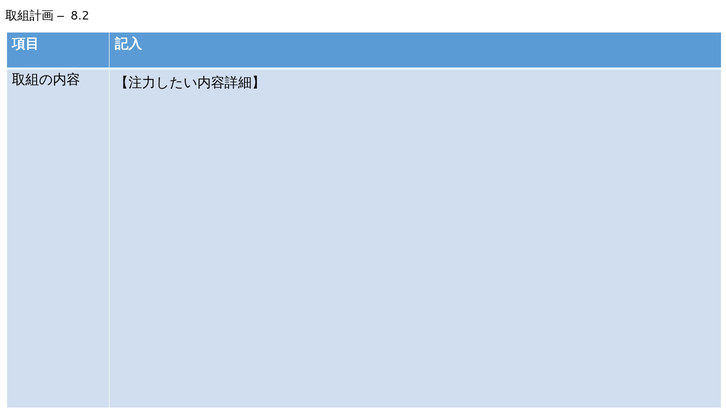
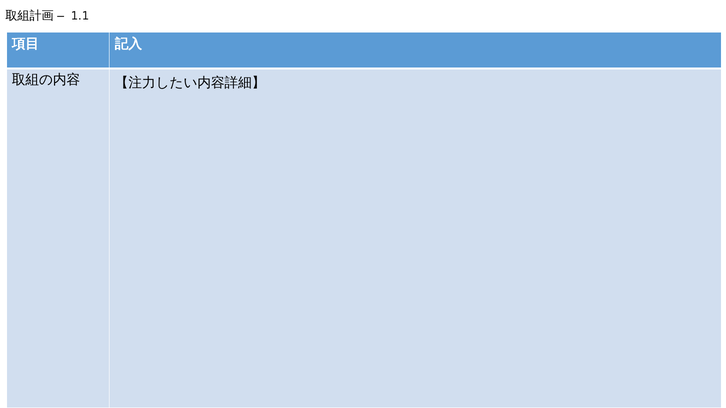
8.2: 8.2 -> 1.1
